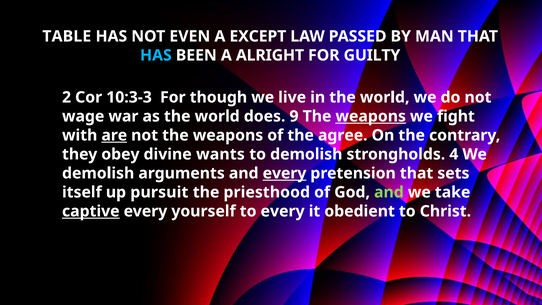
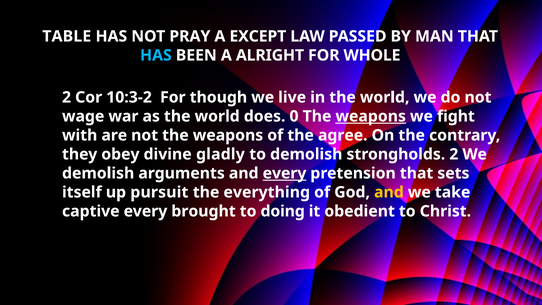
EVEN: EVEN -> PRAY
GUILTY: GUILTY -> WHOLE
10:3-3: 10:3-3 -> 10:3-2
9: 9 -> 0
are underline: present -> none
wants: wants -> gladly
strongholds 4: 4 -> 2
priesthood: priesthood -> everything
and at (389, 192) colour: light green -> yellow
captive underline: present -> none
yourself: yourself -> brought
to every: every -> doing
